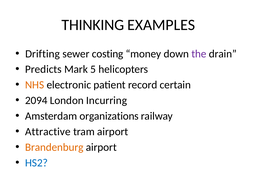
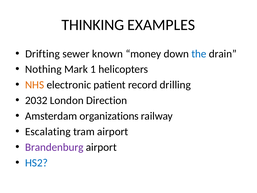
costing: costing -> known
the colour: purple -> blue
Predicts: Predicts -> Nothing
5: 5 -> 1
certain: certain -> drilling
2094: 2094 -> 2032
Incurring: Incurring -> Direction
Attractive: Attractive -> Escalating
Brandenburg colour: orange -> purple
